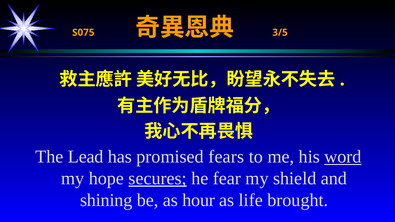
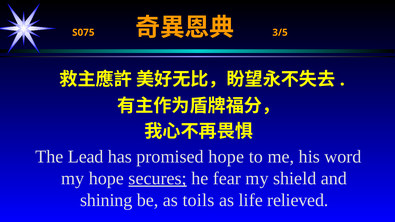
promised fears: fears -> hope
word underline: present -> none
hour: hour -> toils
brought: brought -> relieved
